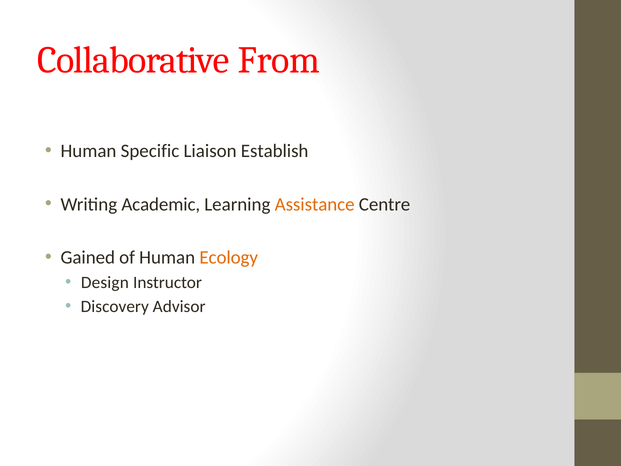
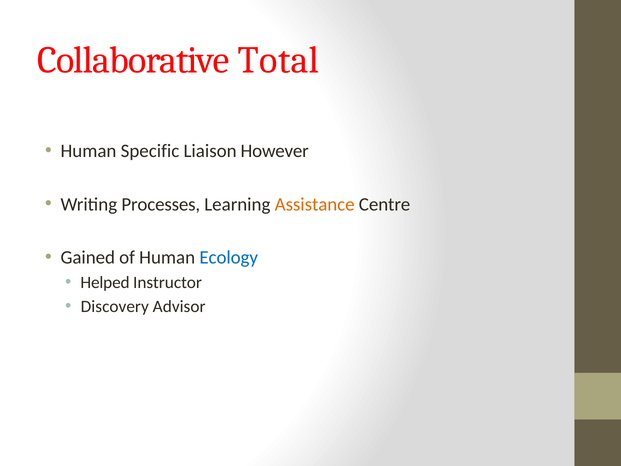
From: From -> Total
Establish: Establish -> However
Academic: Academic -> Processes
Ecology colour: orange -> blue
Design: Design -> Helped
